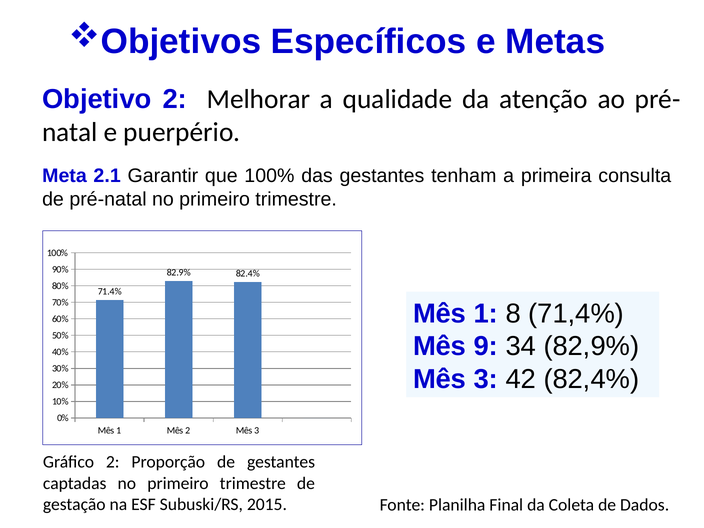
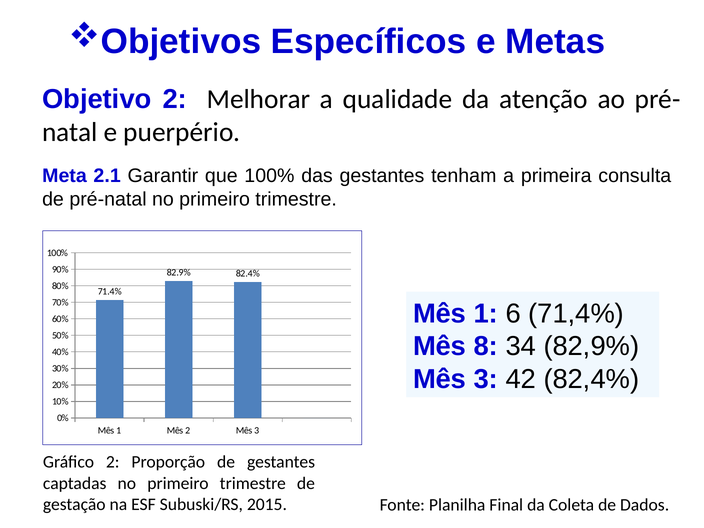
8: 8 -> 6
9: 9 -> 8
